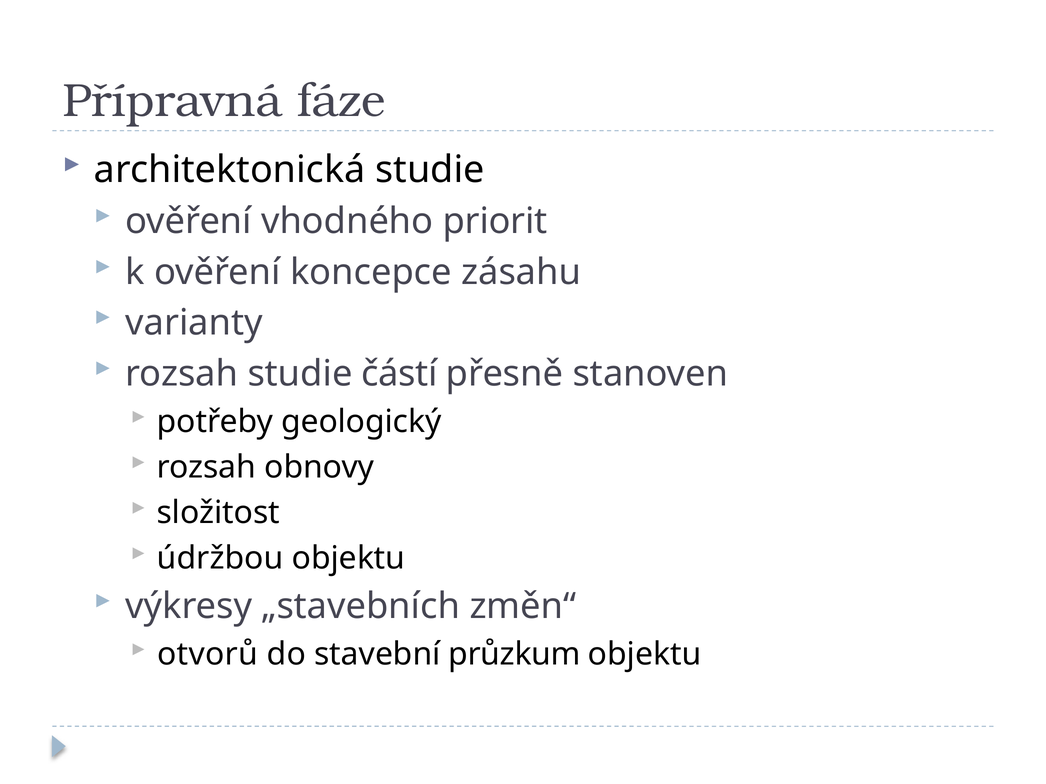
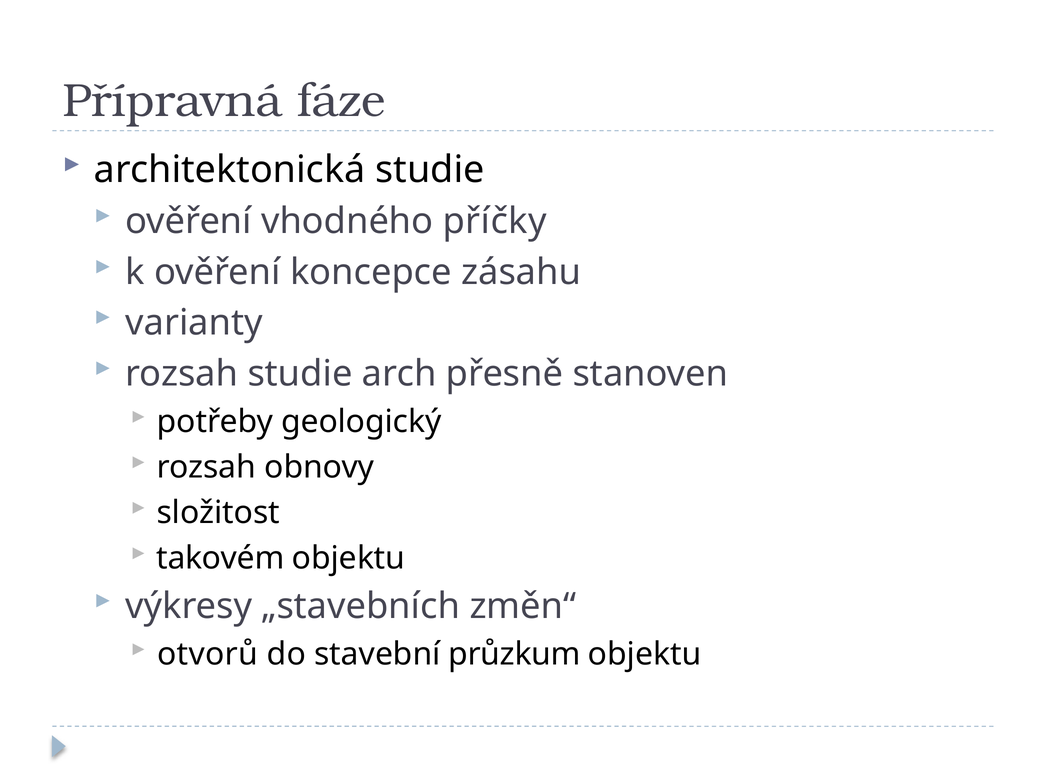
priorit: priorit -> příčky
částí: částí -> arch
údržbou: údržbou -> takovém
